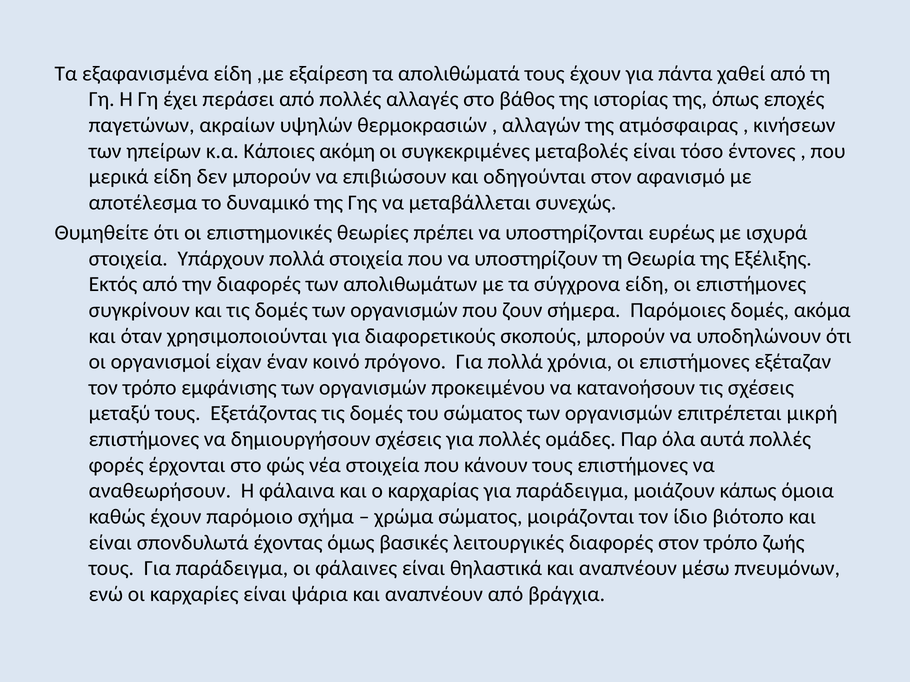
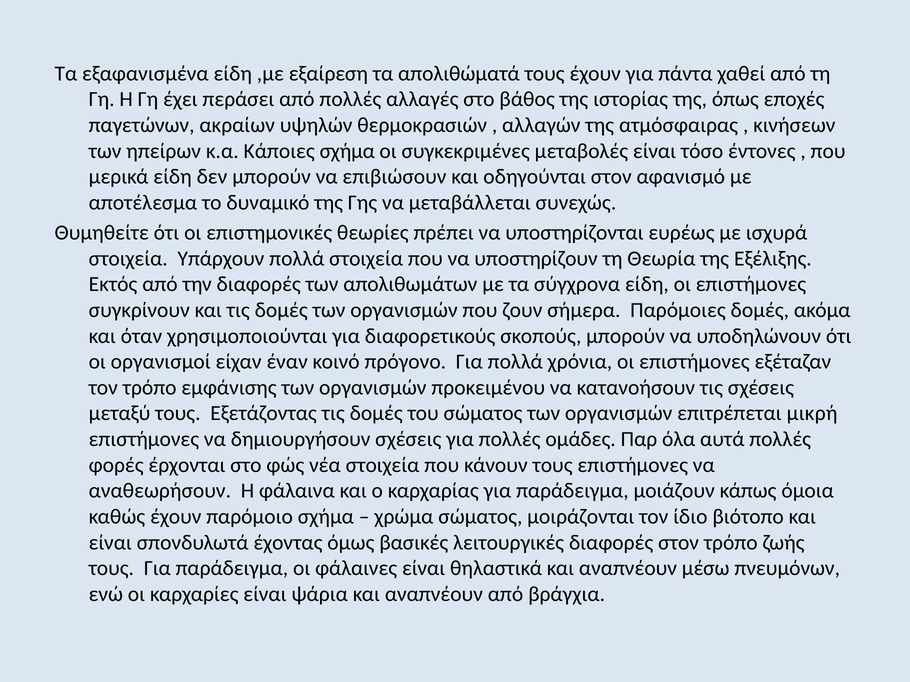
Κάποιες ακόμη: ακόμη -> σχήμα
